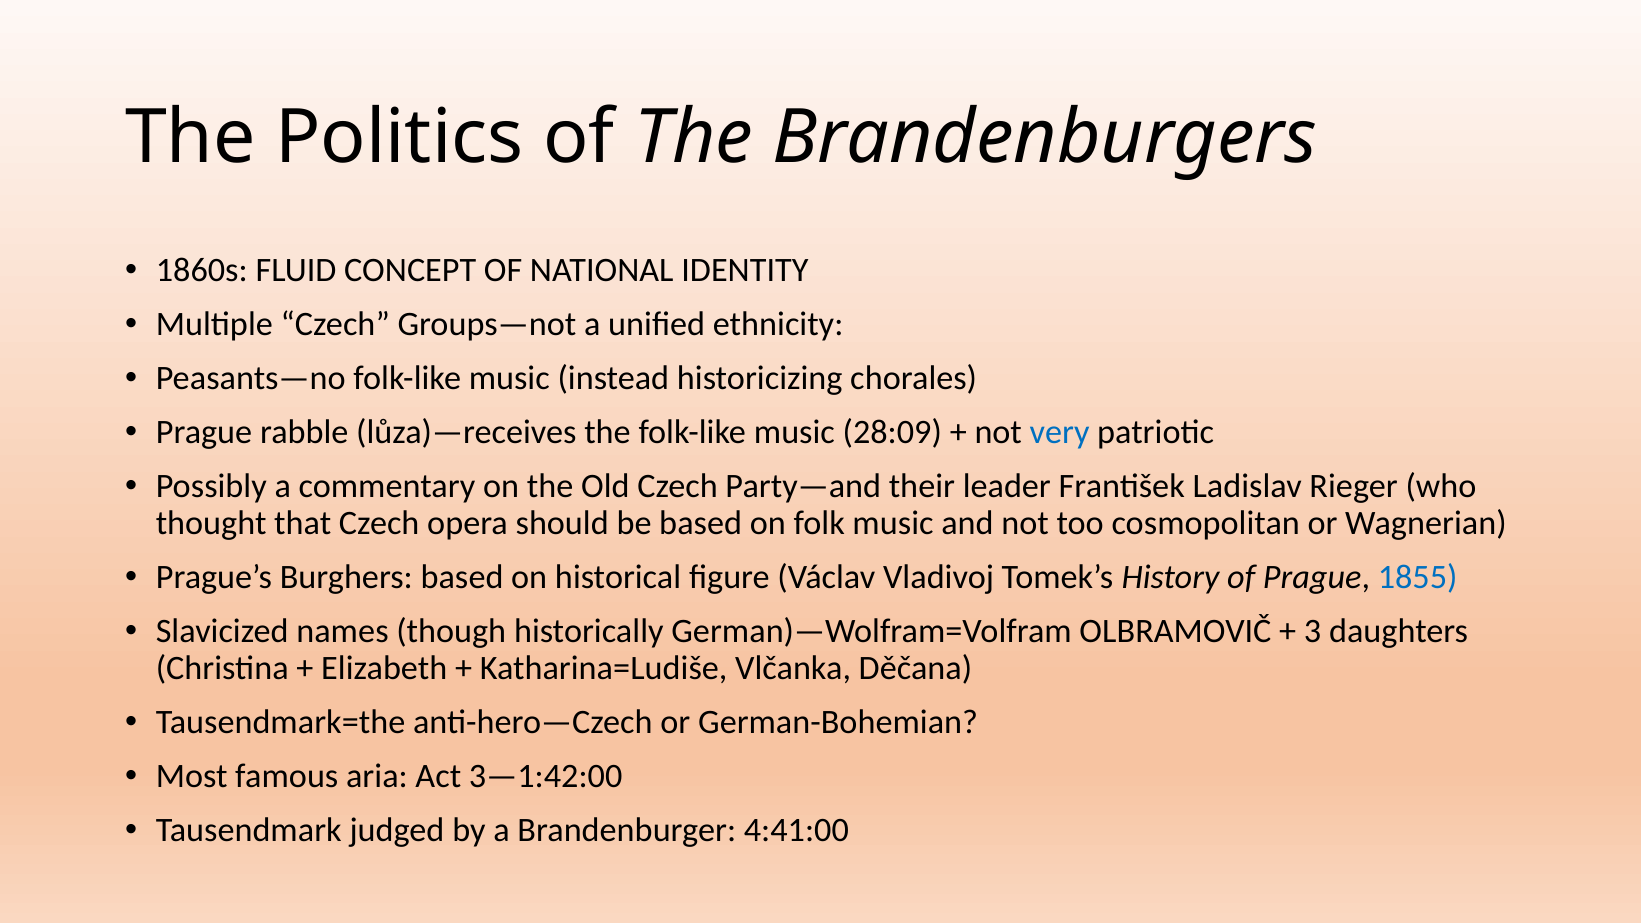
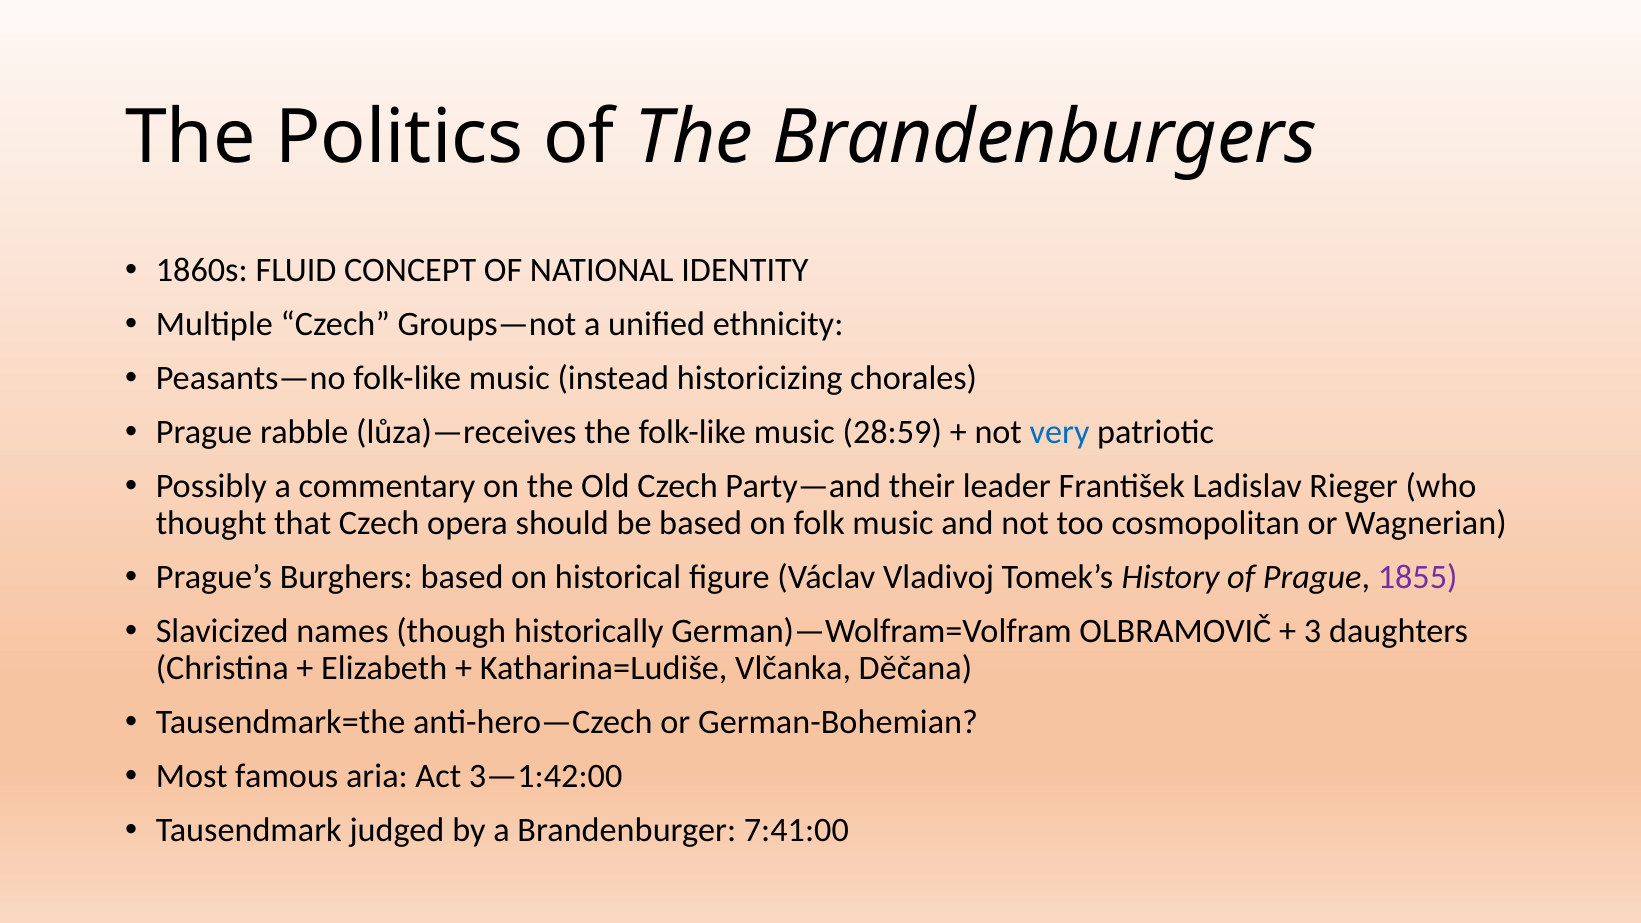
28:09: 28:09 -> 28:59
1855 colour: blue -> purple
4:41:00: 4:41:00 -> 7:41:00
